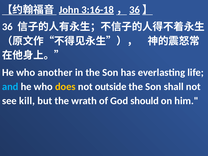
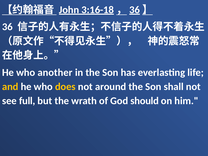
and colour: light blue -> yellow
outside: outside -> around
kill: kill -> full
